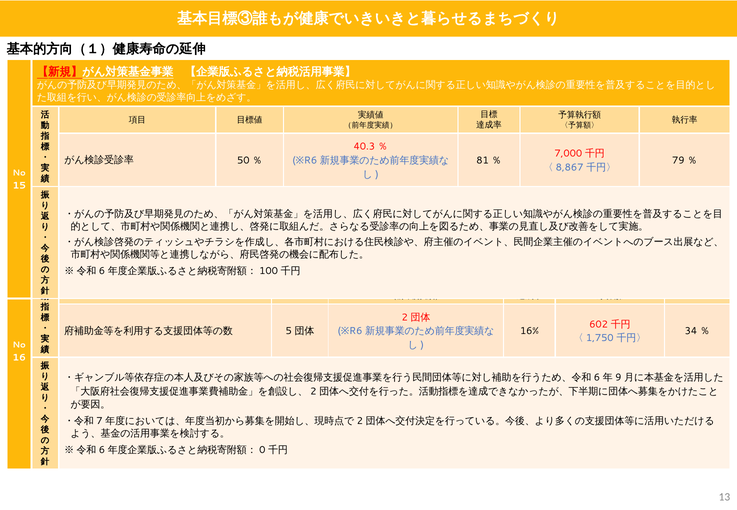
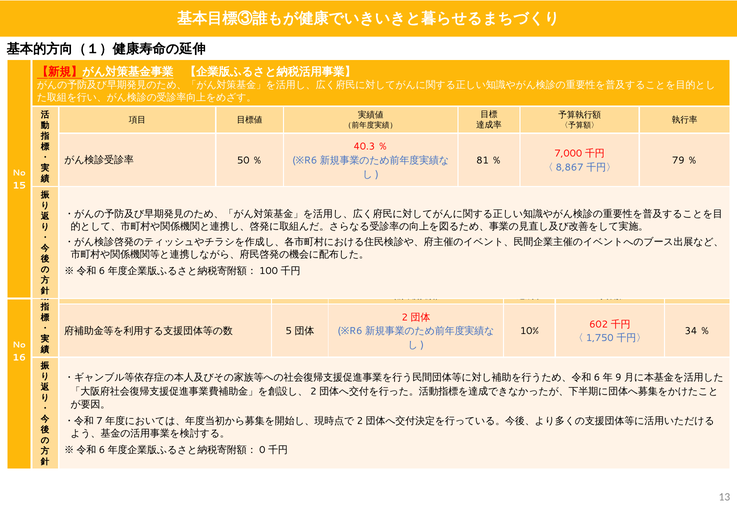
16%: 16% -> 10%
